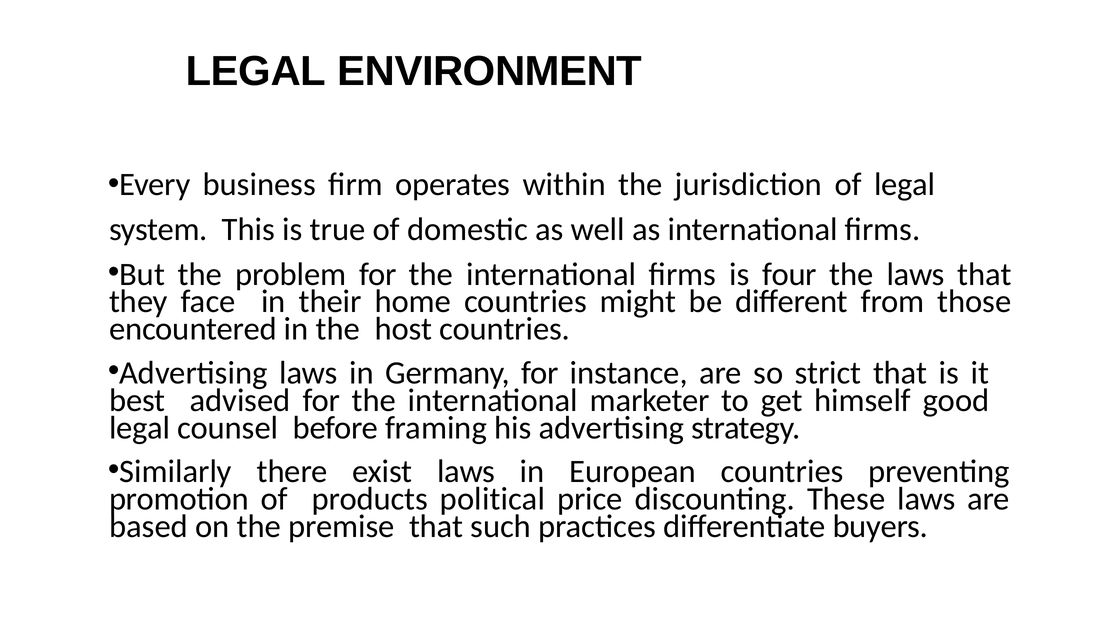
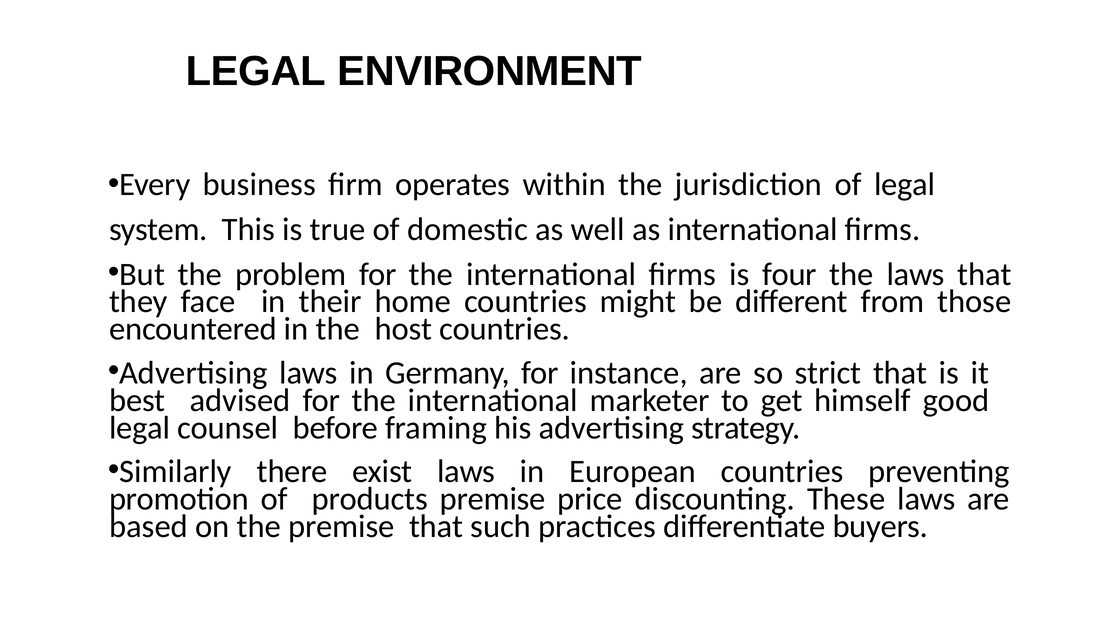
products political: political -> premise
